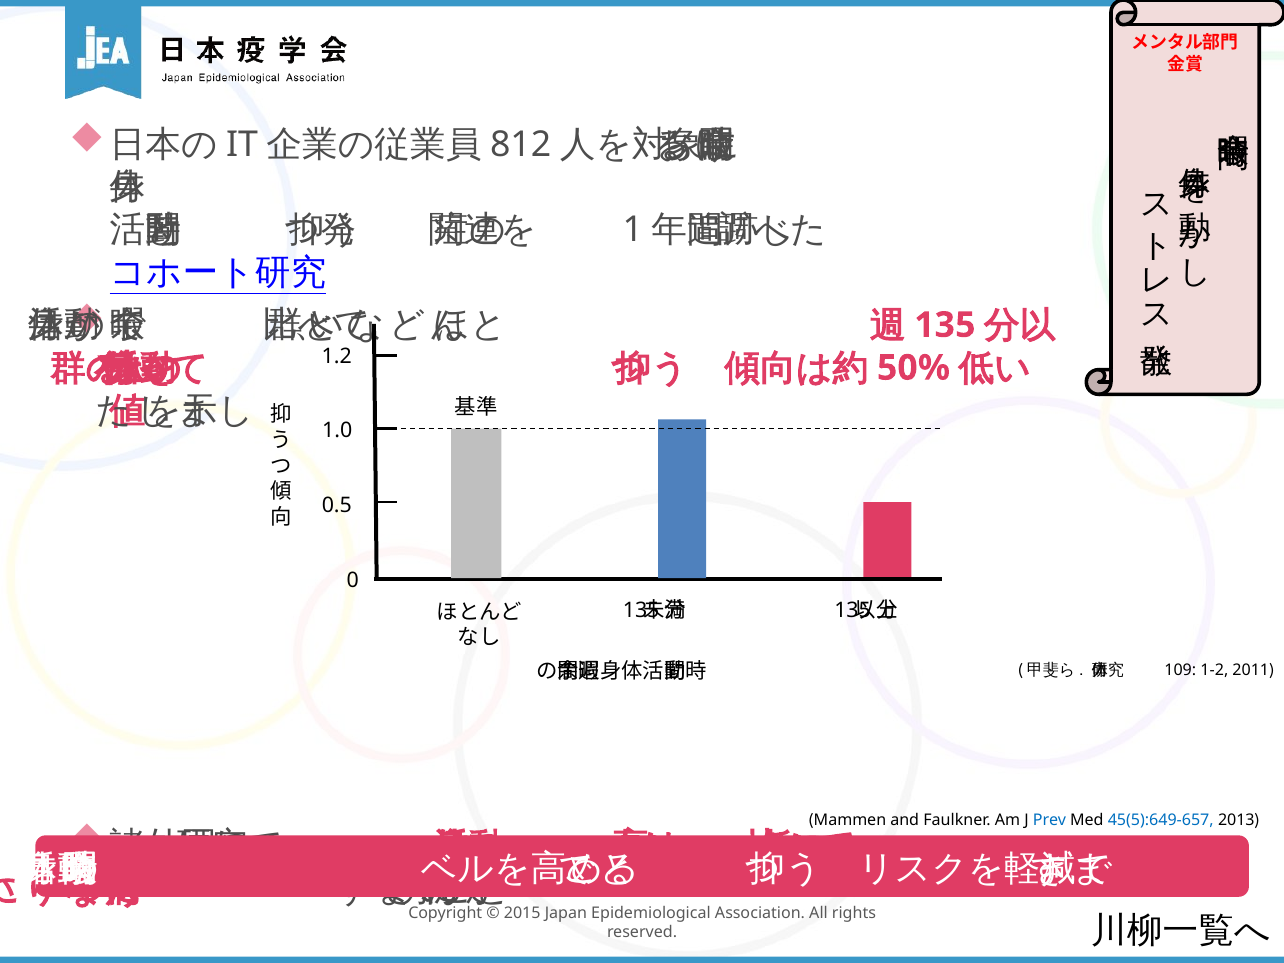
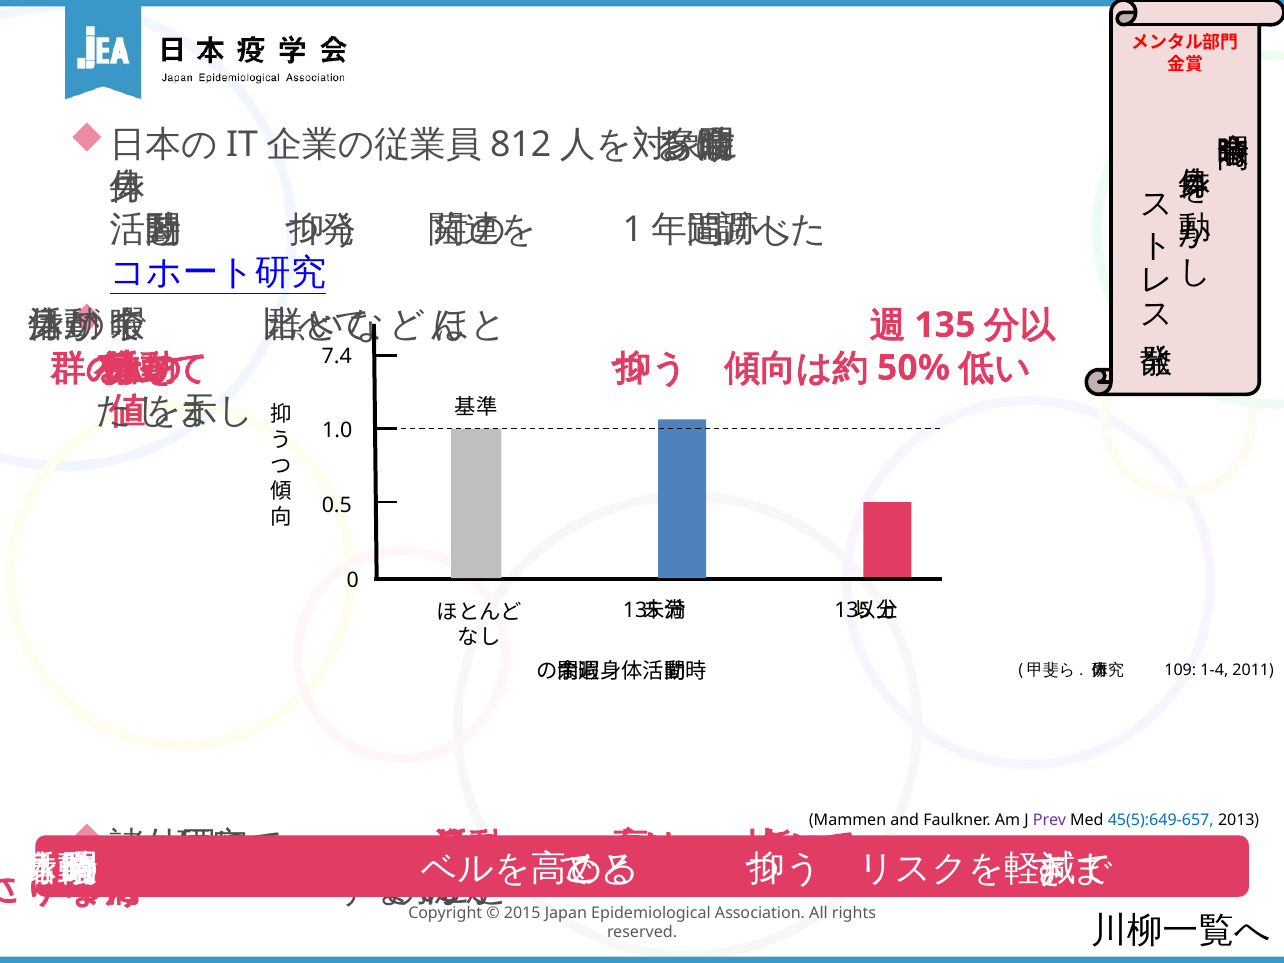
1.2: 1.2 -> 7.4
1-2: 1-2 -> 1-4
Prev colour: blue -> purple
